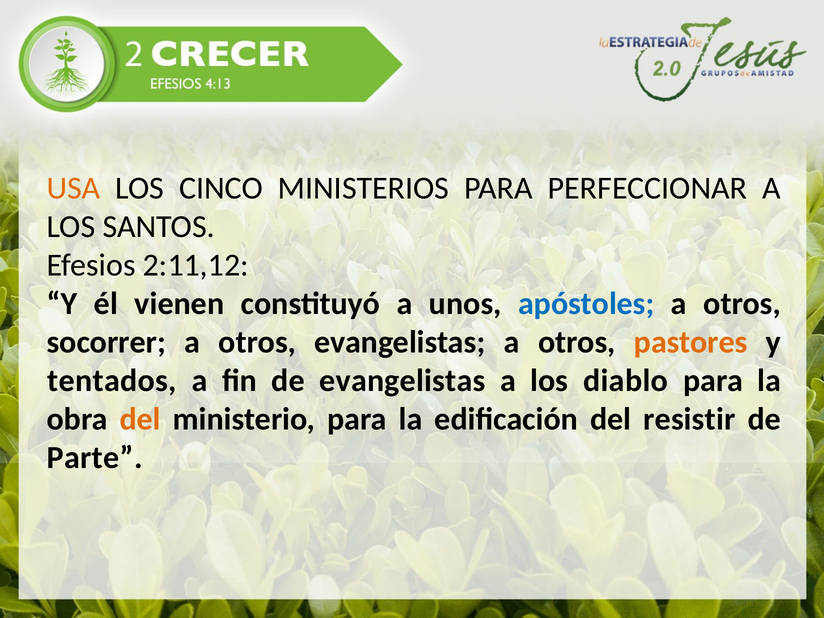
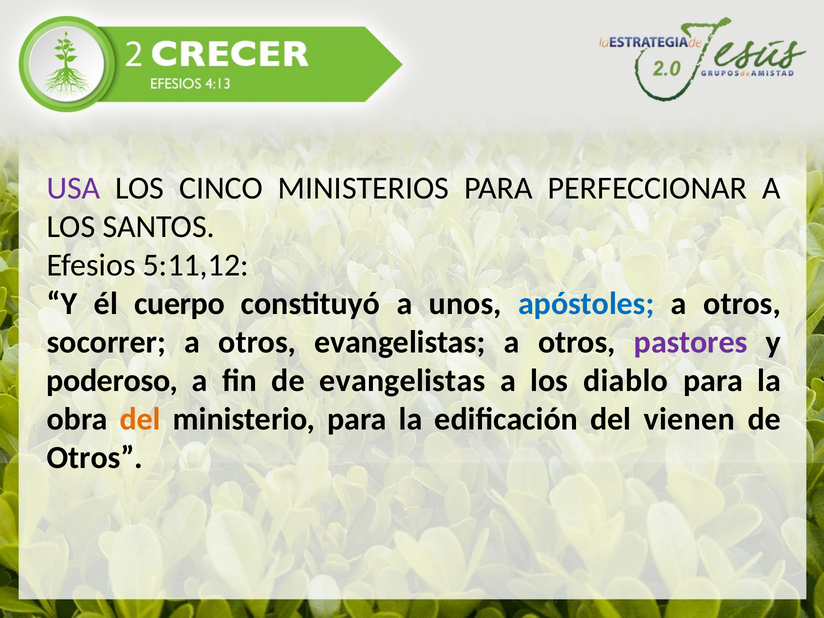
USA colour: orange -> purple
2:11,12: 2:11,12 -> 5:11,12
vienen: vienen -> cuerpo
pastores colour: orange -> purple
tentados: tentados -> poderoso
resistir: resistir -> vienen
Parte at (95, 458): Parte -> Otros
